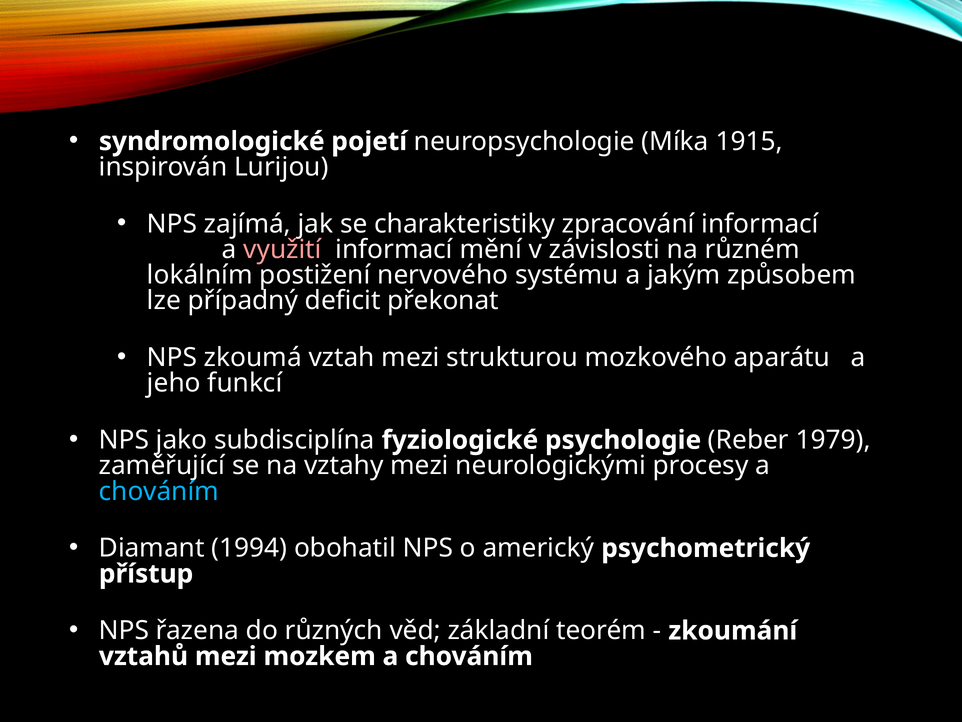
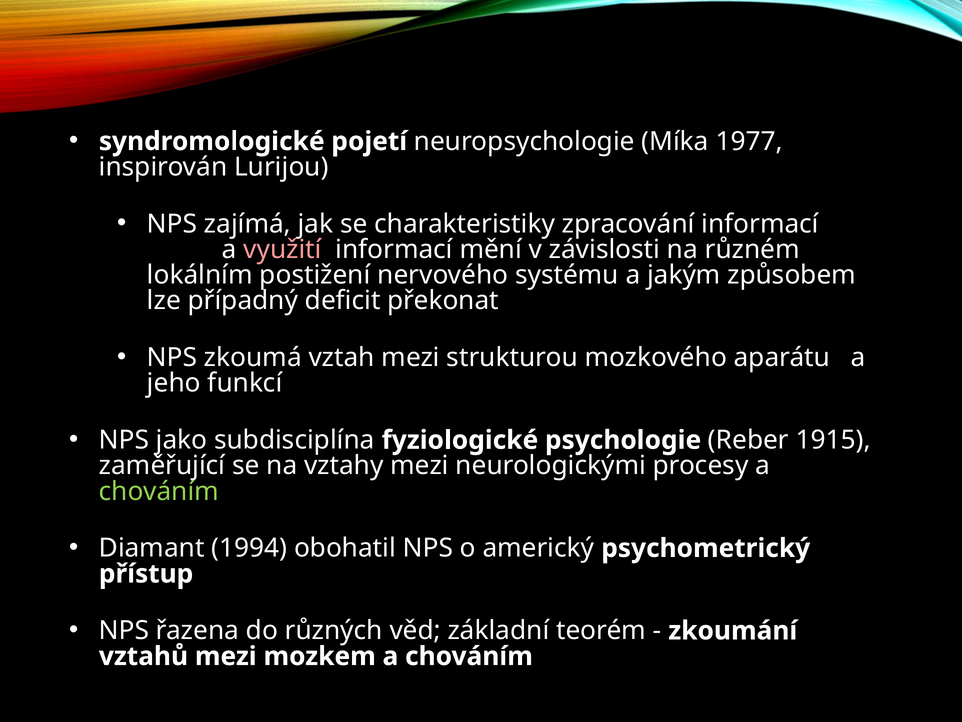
1915: 1915 -> 1977
1979: 1979 -> 1915
chováním at (159, 491) colour: light blue -> light green
